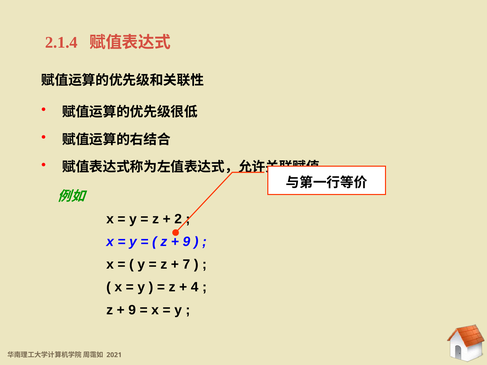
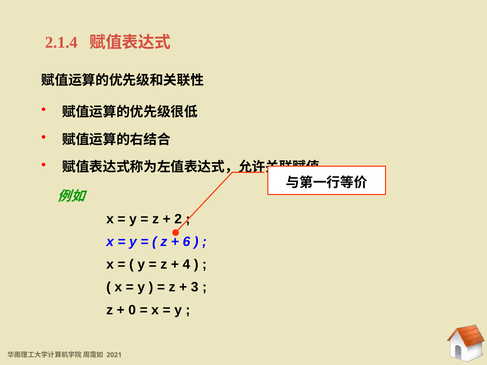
9 at (186, 242): 9 -> 6
7: 7 -> 4
4: 4 -> 3
9 at (132, 310): 9 -> 0
